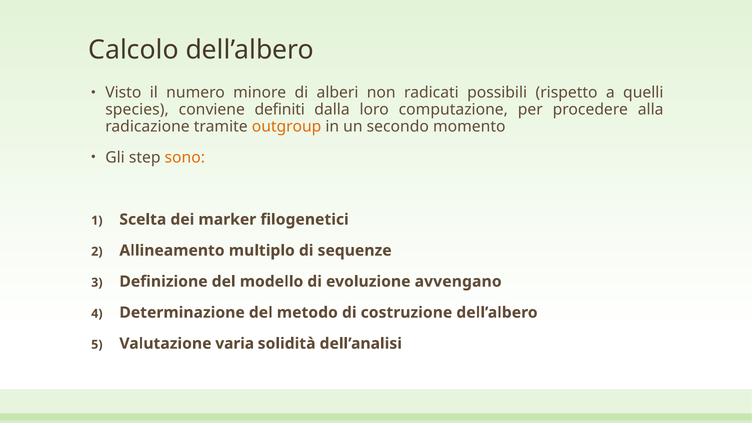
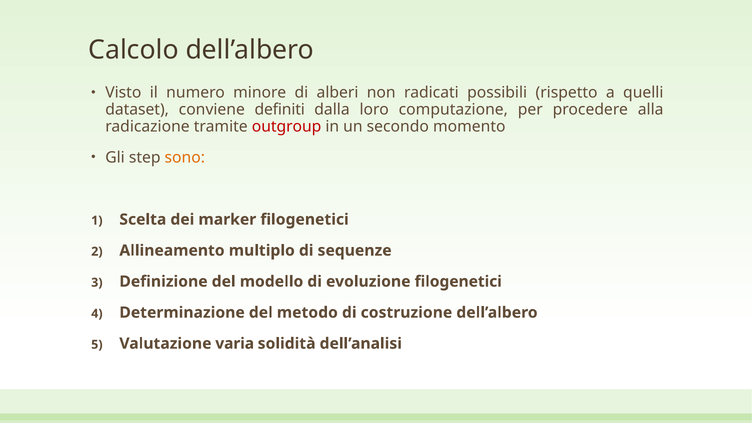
species: species -> dataset
outgroup colour: orange -> red
evoluzione avvengano: avvengano -> filogenetici
